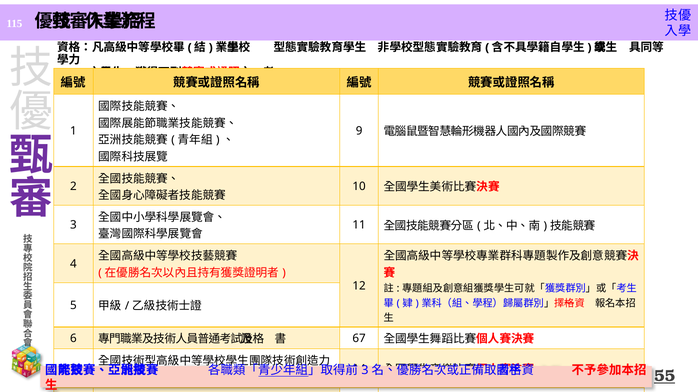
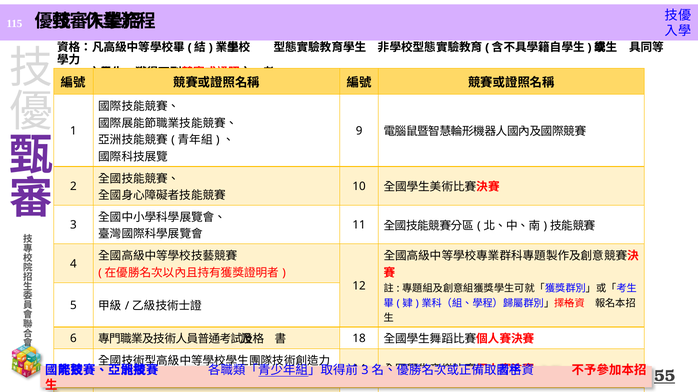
67: 67 -> 18
